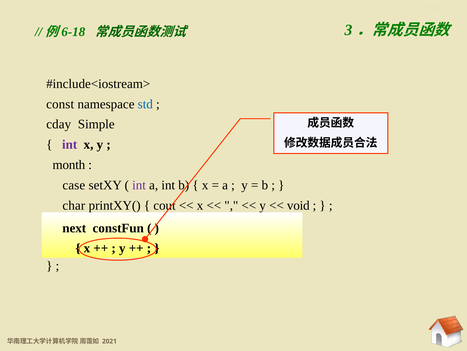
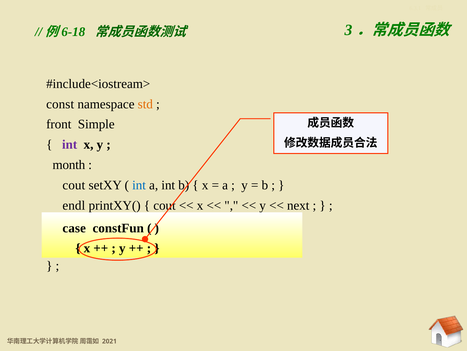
std colour: blue -> orange
cday: cday -> front
case at (74, 185): case -> cout
int at (139, 185) colour: purple -> blue
char: char -> endl
void: void -> next
next: next -> case
